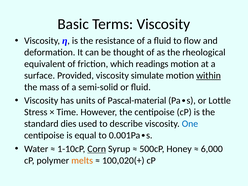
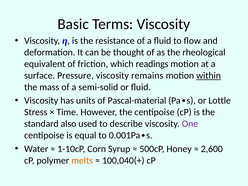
Provided: Provided -> Pressure
simulate: simulate -> remains
dies: dies -> also
One colour: blue -> purple
Corn underline: present -> none
6,000: 6,000 -> 2,600
100,020(+: 100,020(+ -> 100,040(+
